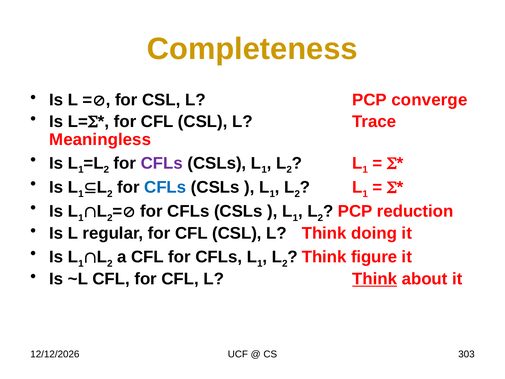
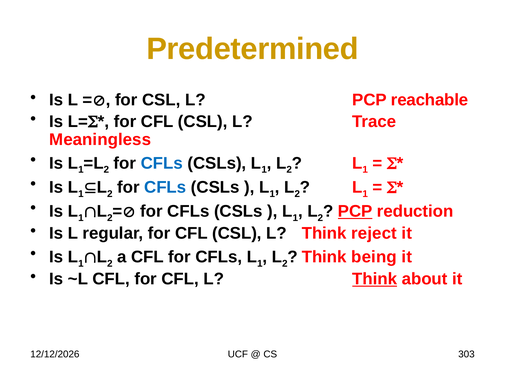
Completeness: Completeness -> Predetermined
converge: converge -> reachable
CFLs at (162, 163) colour: purple -> blue
PCP at (355, 211) underline: none -> present
doing: doing -> reject
figure: figure -> being
